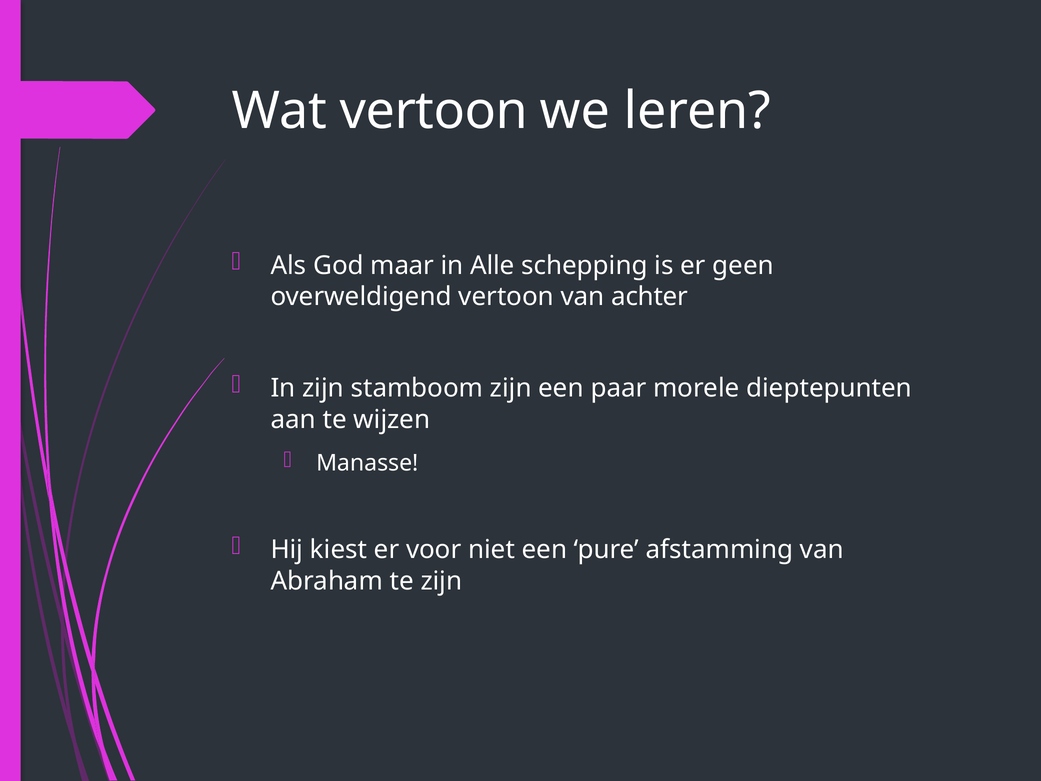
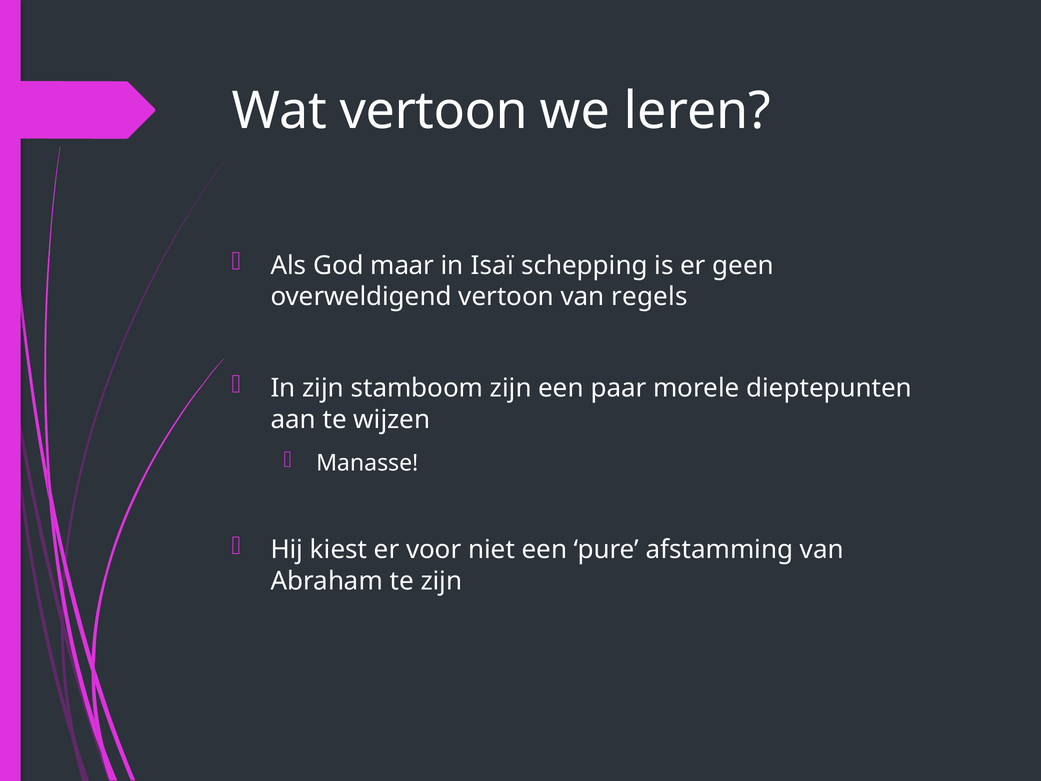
Alle: Alle -> Isaï
achter: achter -> regels
